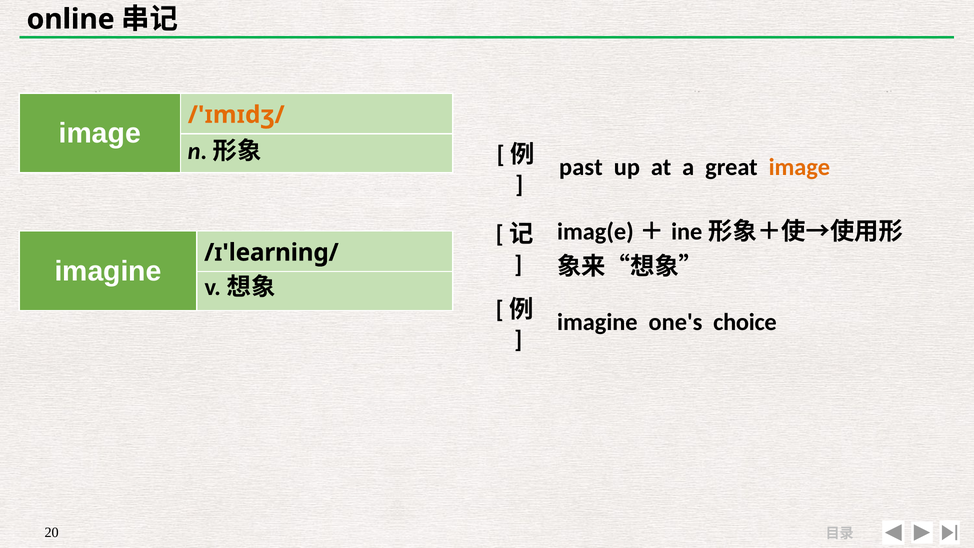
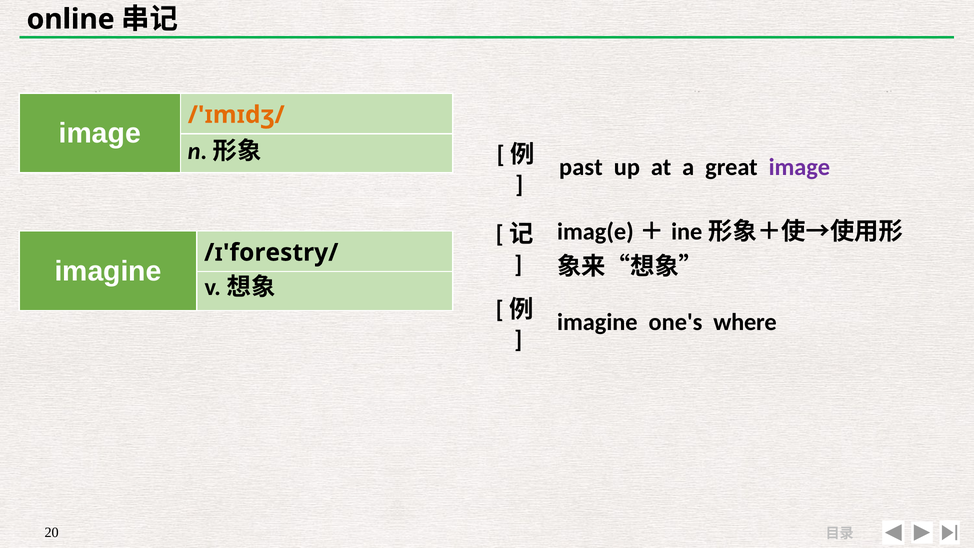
image at (799, 167) colour: orange -> purple
/ɪ'learning/: /ɪ'learning/ -> /ɪ'forestry/
choice: choice -> where
